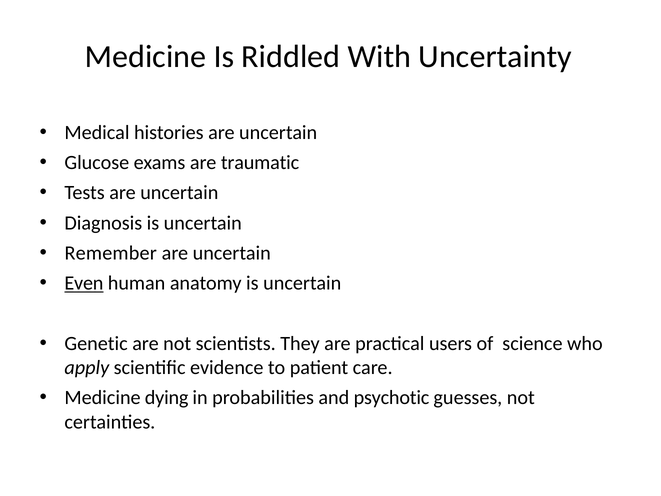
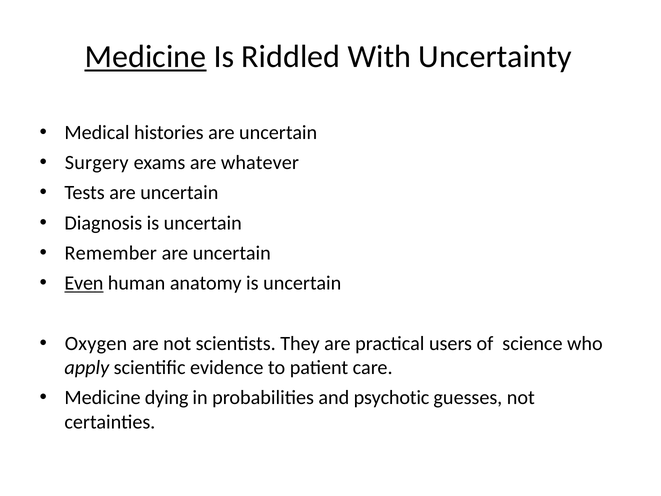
Medicine at (145, 57) underline: none -> present
Glucose: Glucose -> Surgery
traumatic: traumatic -> whatever
Genetic: Genetic -> Oxygen
